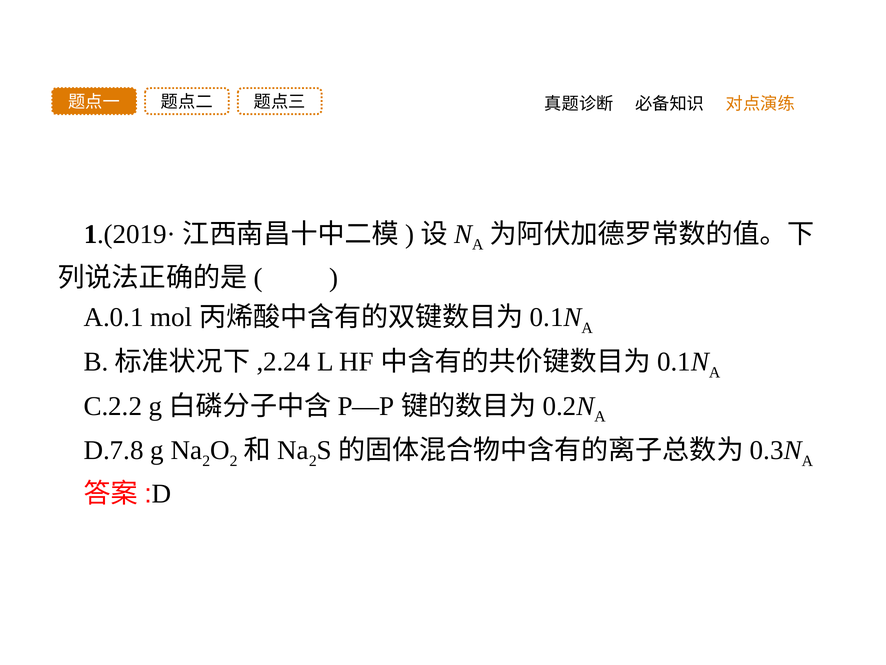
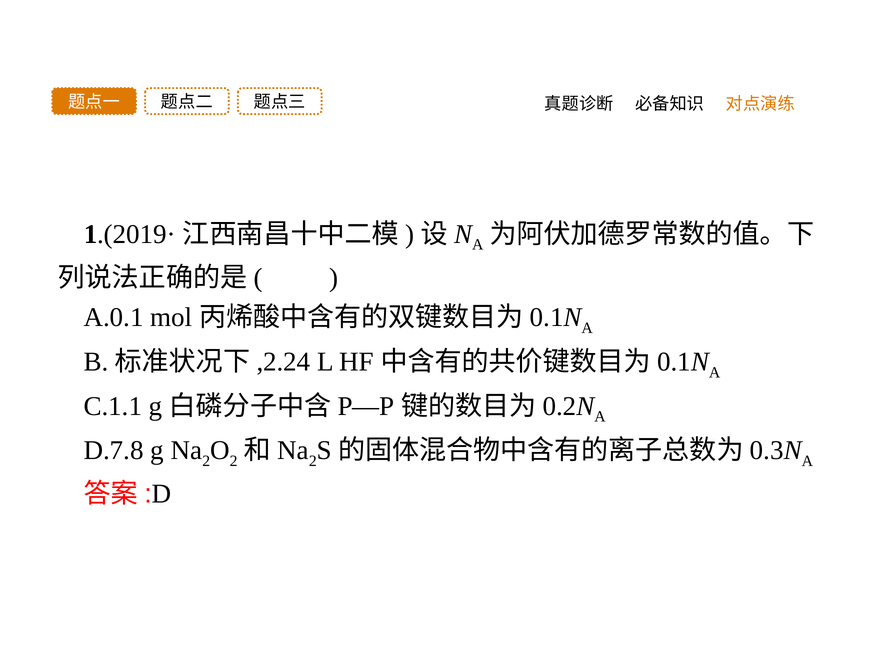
C.2.2: C.2.2 -> C.1.1
